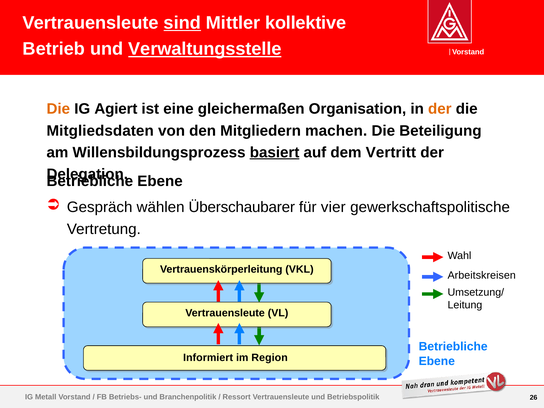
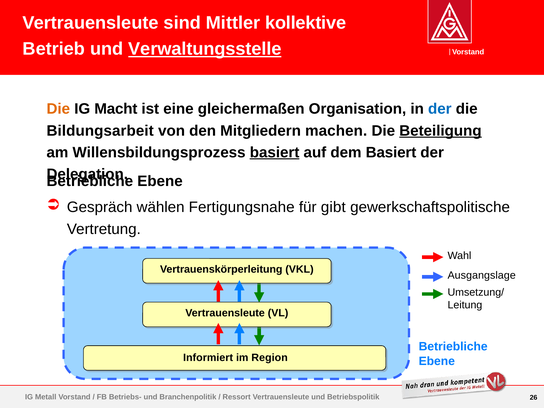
sind underline: present -> none
Agiert: Agiert -> Macht
der at (440, 109) colour: orange -> blue
Mitgliedsdaten: Mitgliedsdaten -> Bildungsarbeit
Beteiligung underline: none -> present
dem Vertritt: Vertritt -> Basiert
Überschaubarer: Überschaubarer -> Fertigungsnahe
vier: vier -> gibt
Arbeitskreisen: Arbeitskreisen -> Ausgangslage
